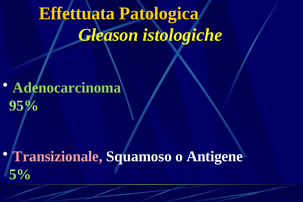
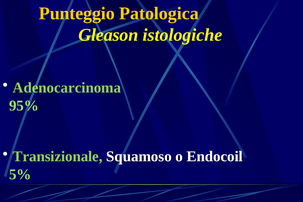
Effettuata: Effettuata -> Punteggio
Transizionale colour: pink -> light green
Antigene: Antigene -> Endocoil
